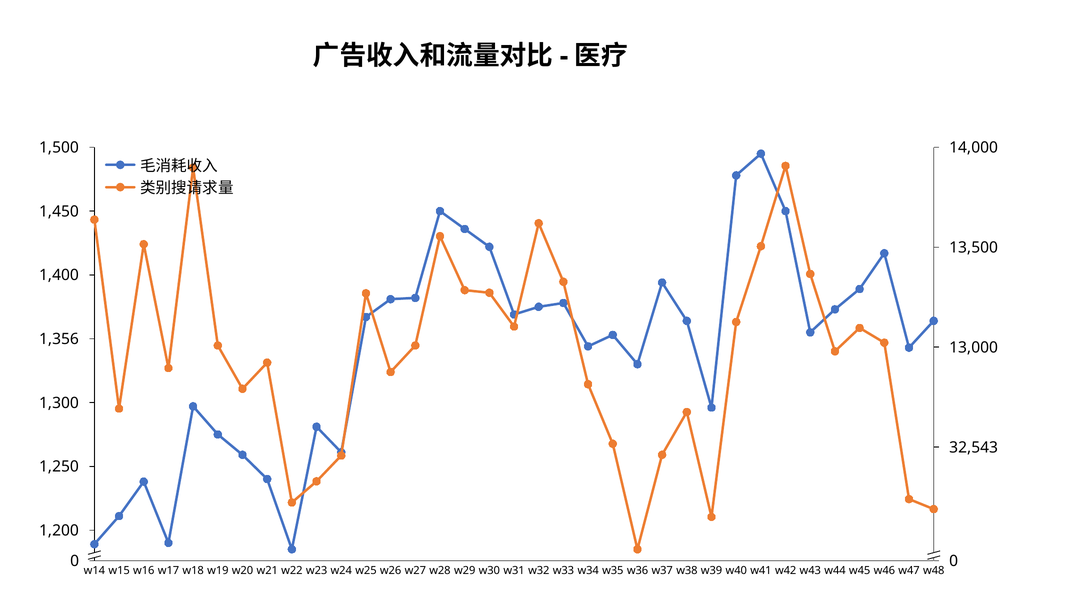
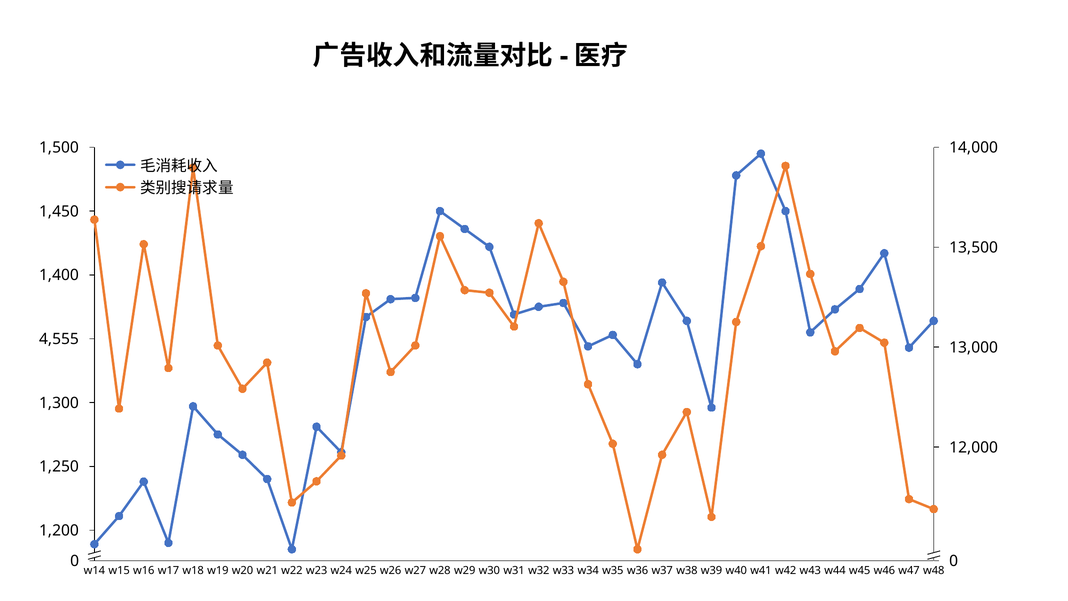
1,356: 1,356 -> 4,555
32,543: 32,543 -> 12,000
